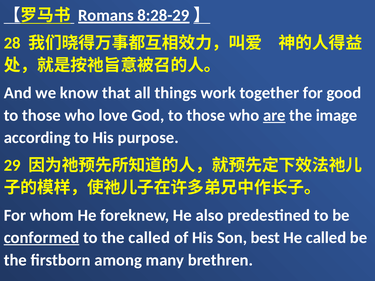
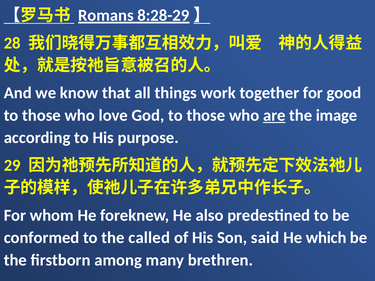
conformed underline: present -> none
best: best -> said
He called: called -> which
